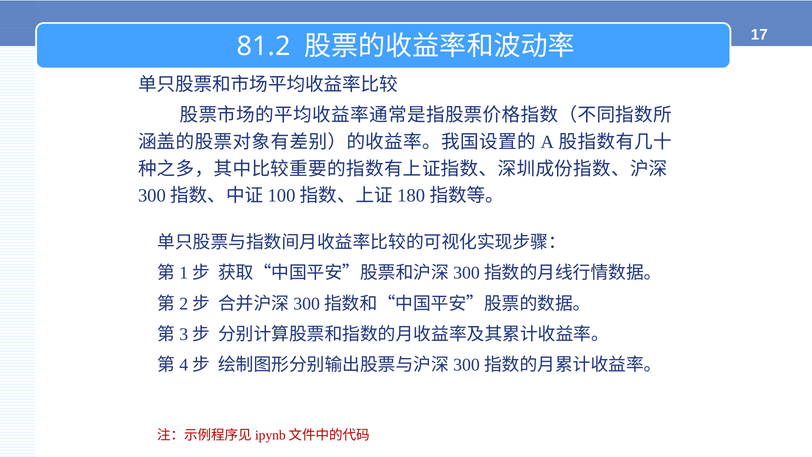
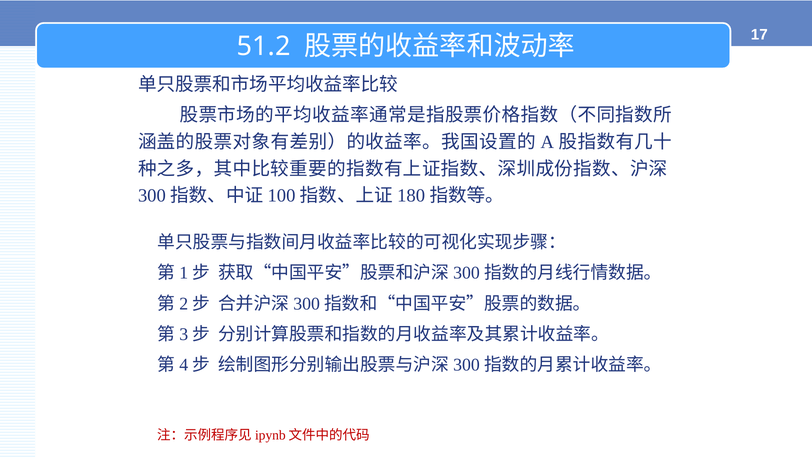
81.2: 81.2 -> 51.2
